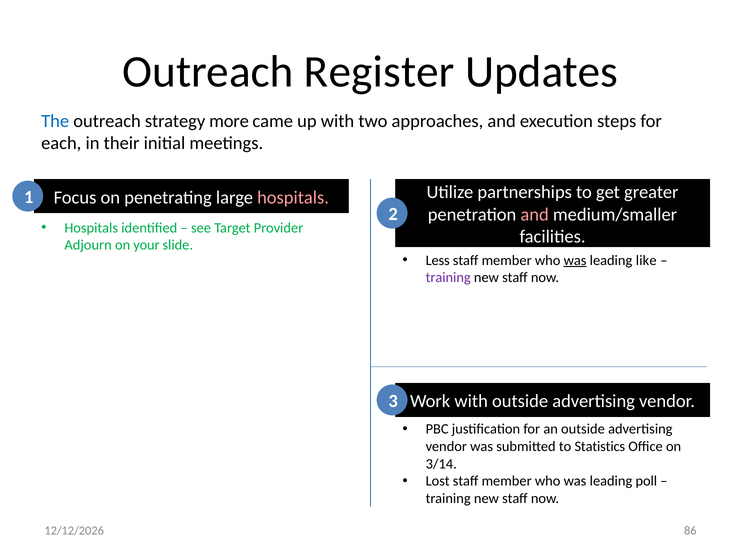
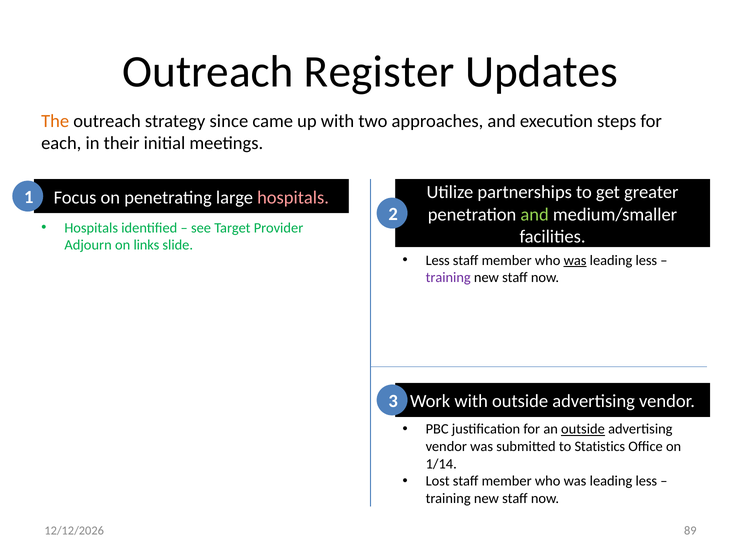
The colour: blue -> orange
more: more -> since
and at (535, 214) colour: pink -> light green
your: your -> links
like at (646, 260): like -> less
outside at (583, 429) underline: none -> present
3/14: 3/14 -> 1/14
poll at (646, 481): poll -> less
86: 86 -> 89
